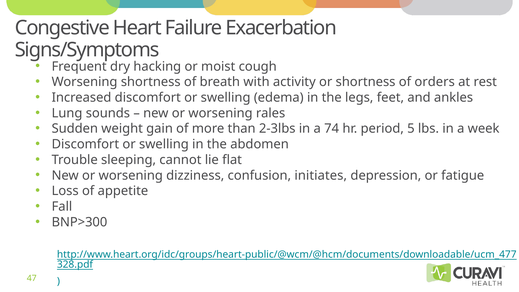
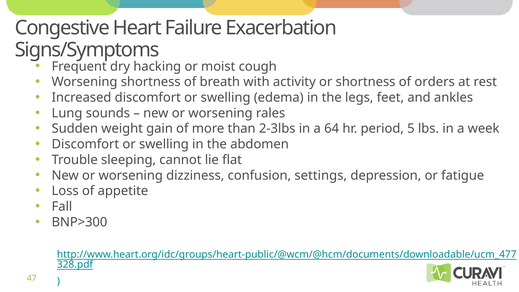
74: 74 -> 64
initiates: initiates -> settings
